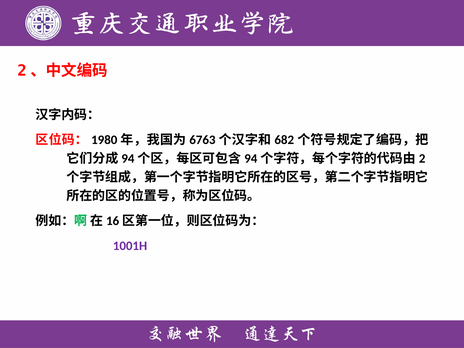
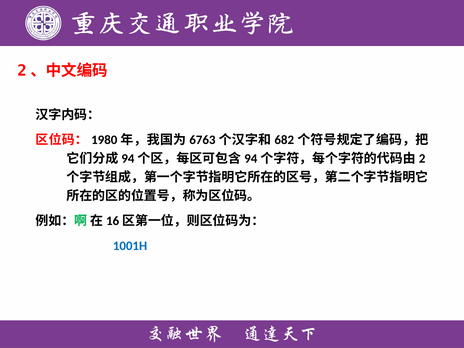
1001H colour: purple -> blue
